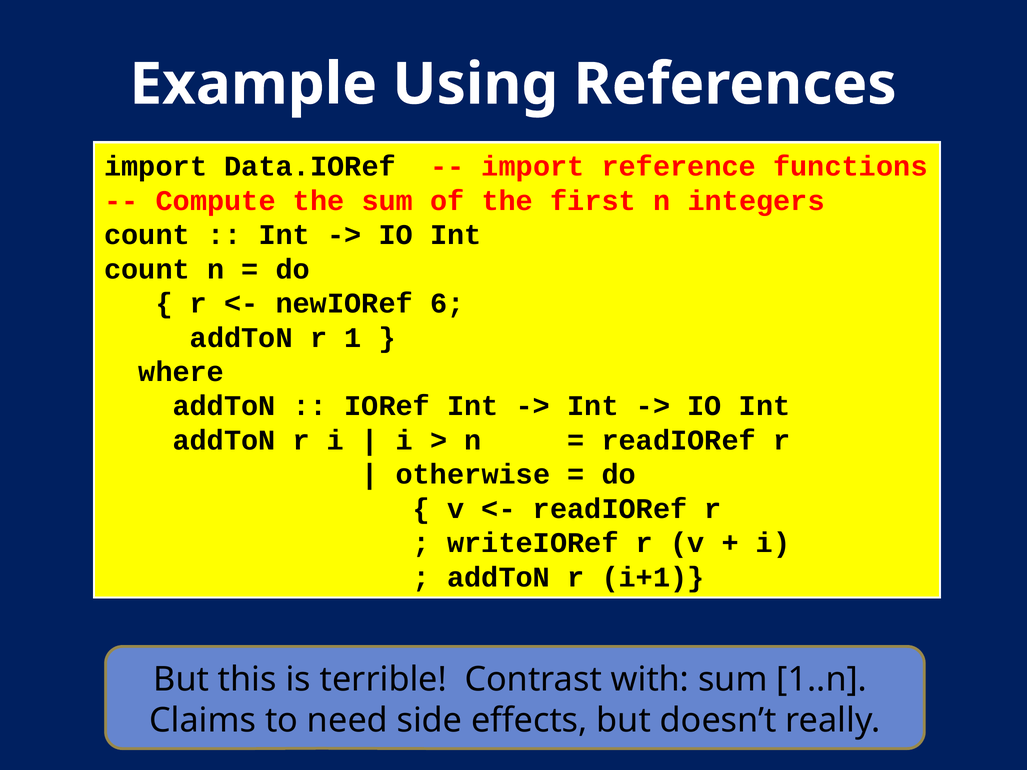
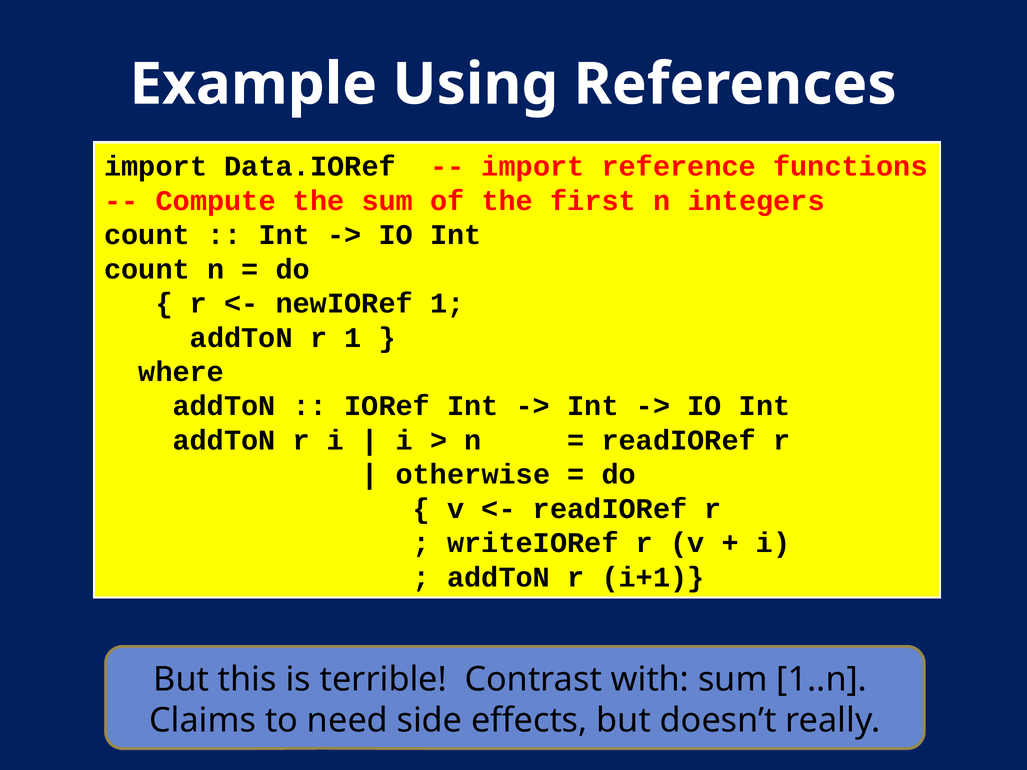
newIORef 6: 6 -> 1
